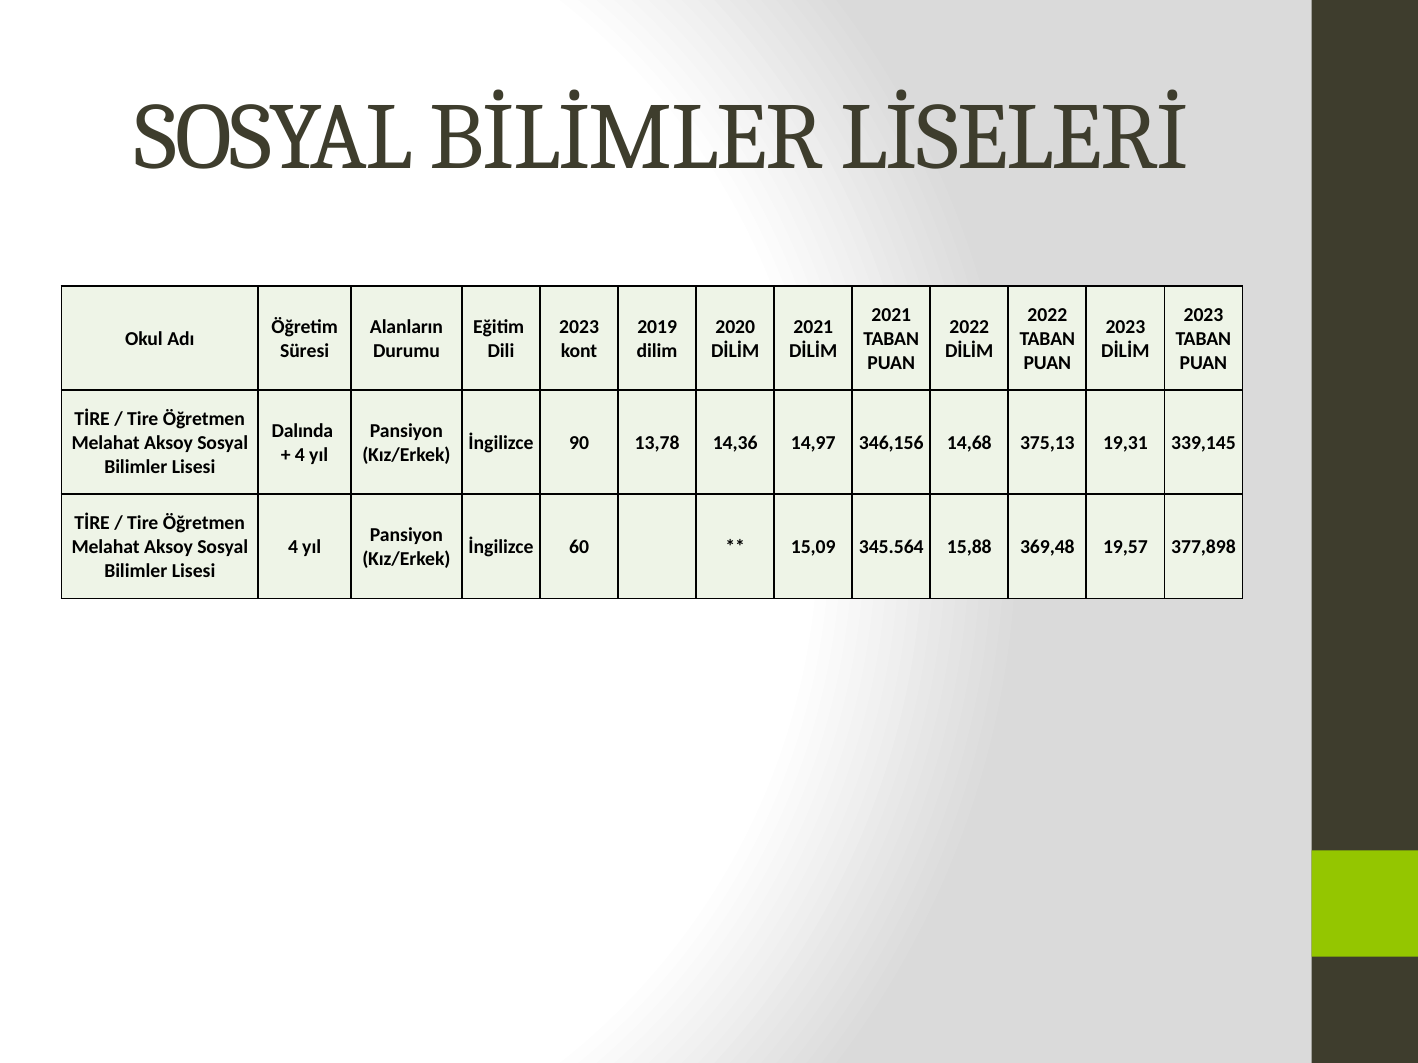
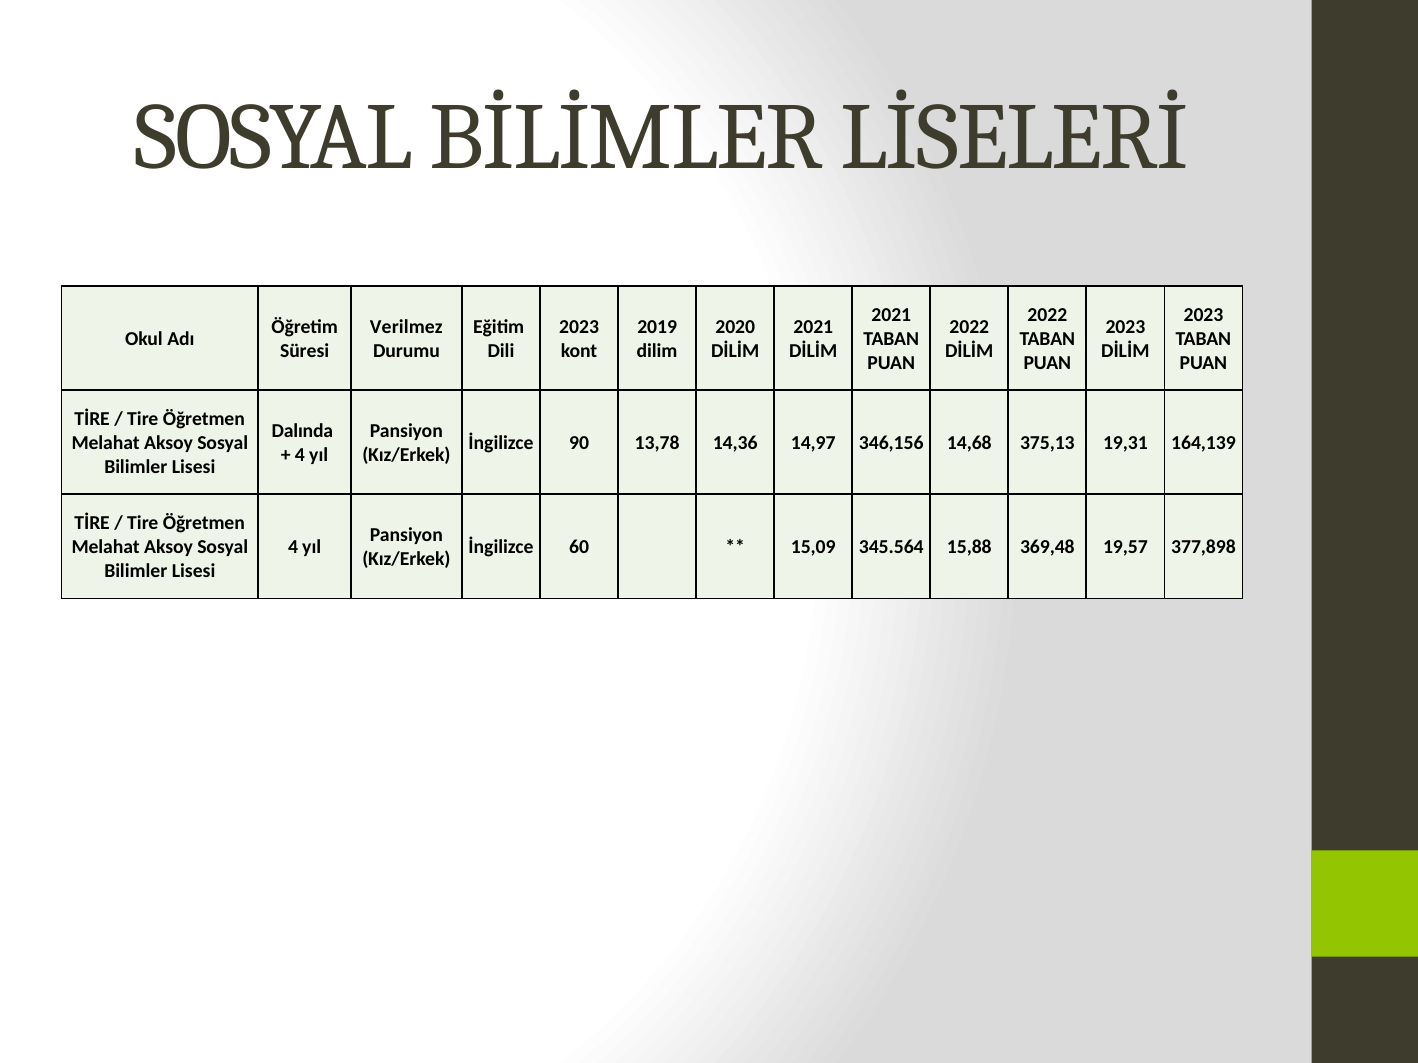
Alanların: Alanların -> Verilmez
339,145: 339,145 -> 164,139
